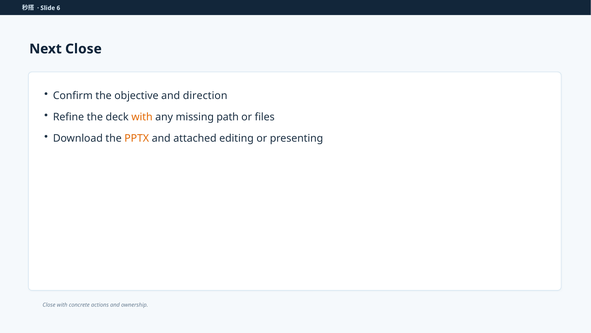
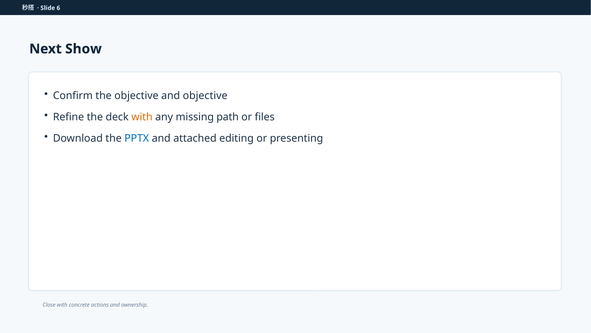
Next Close: Close -> Show
and direction: direction -> objective
PPTX colour: orange -> blue
